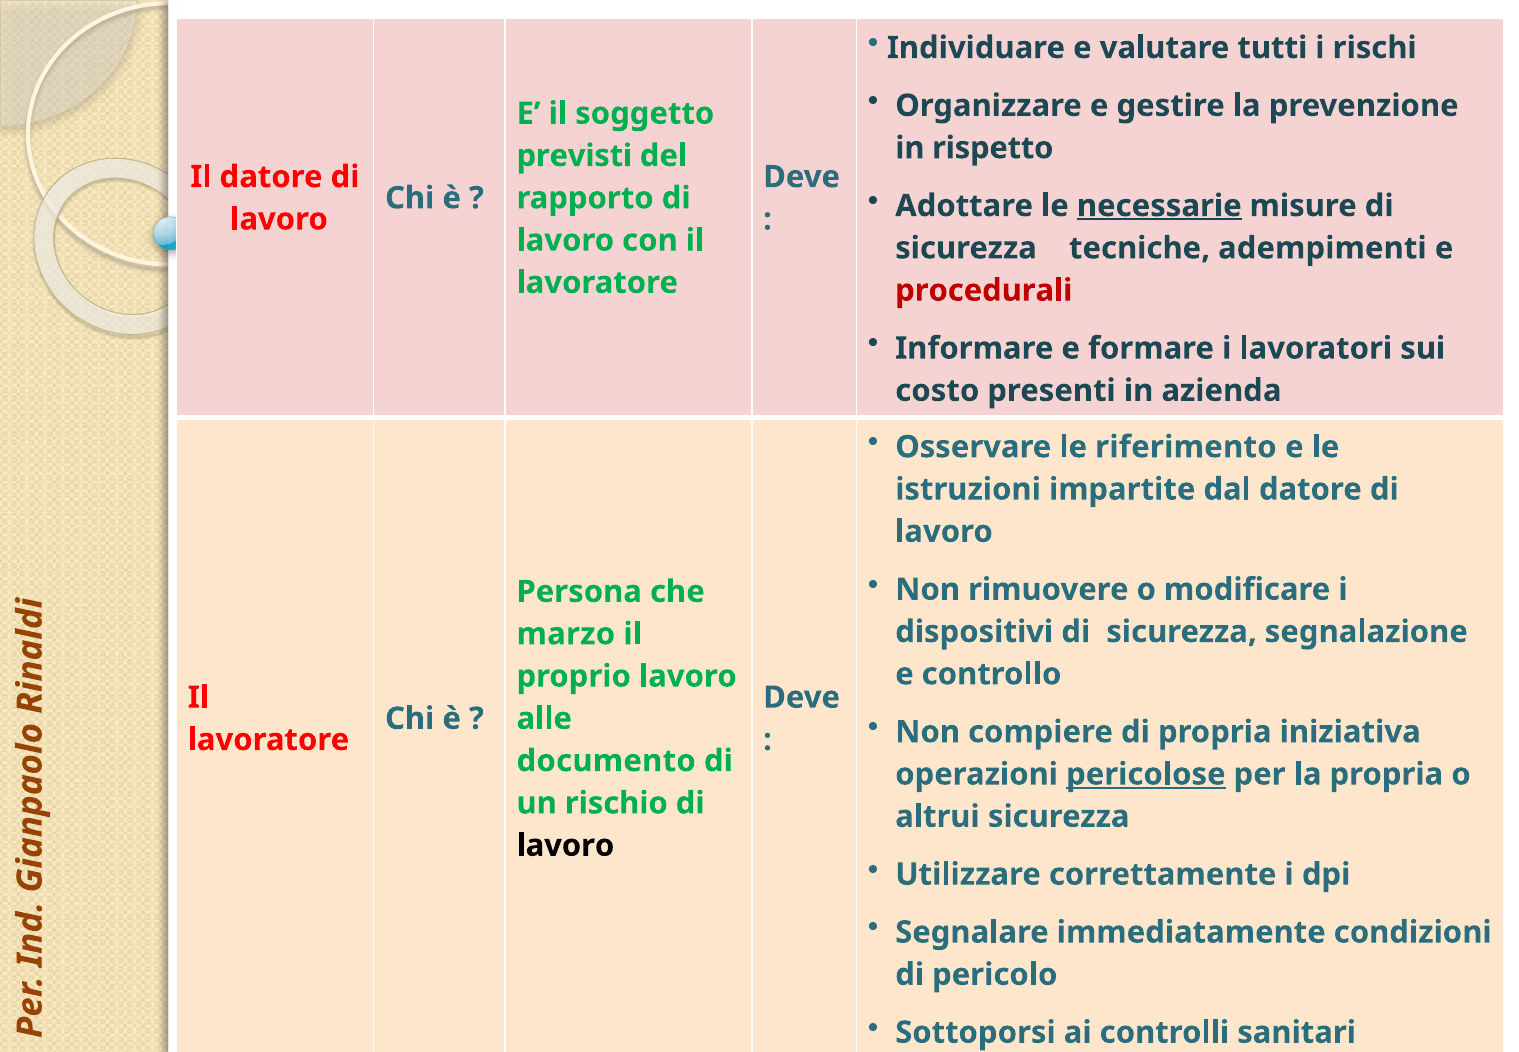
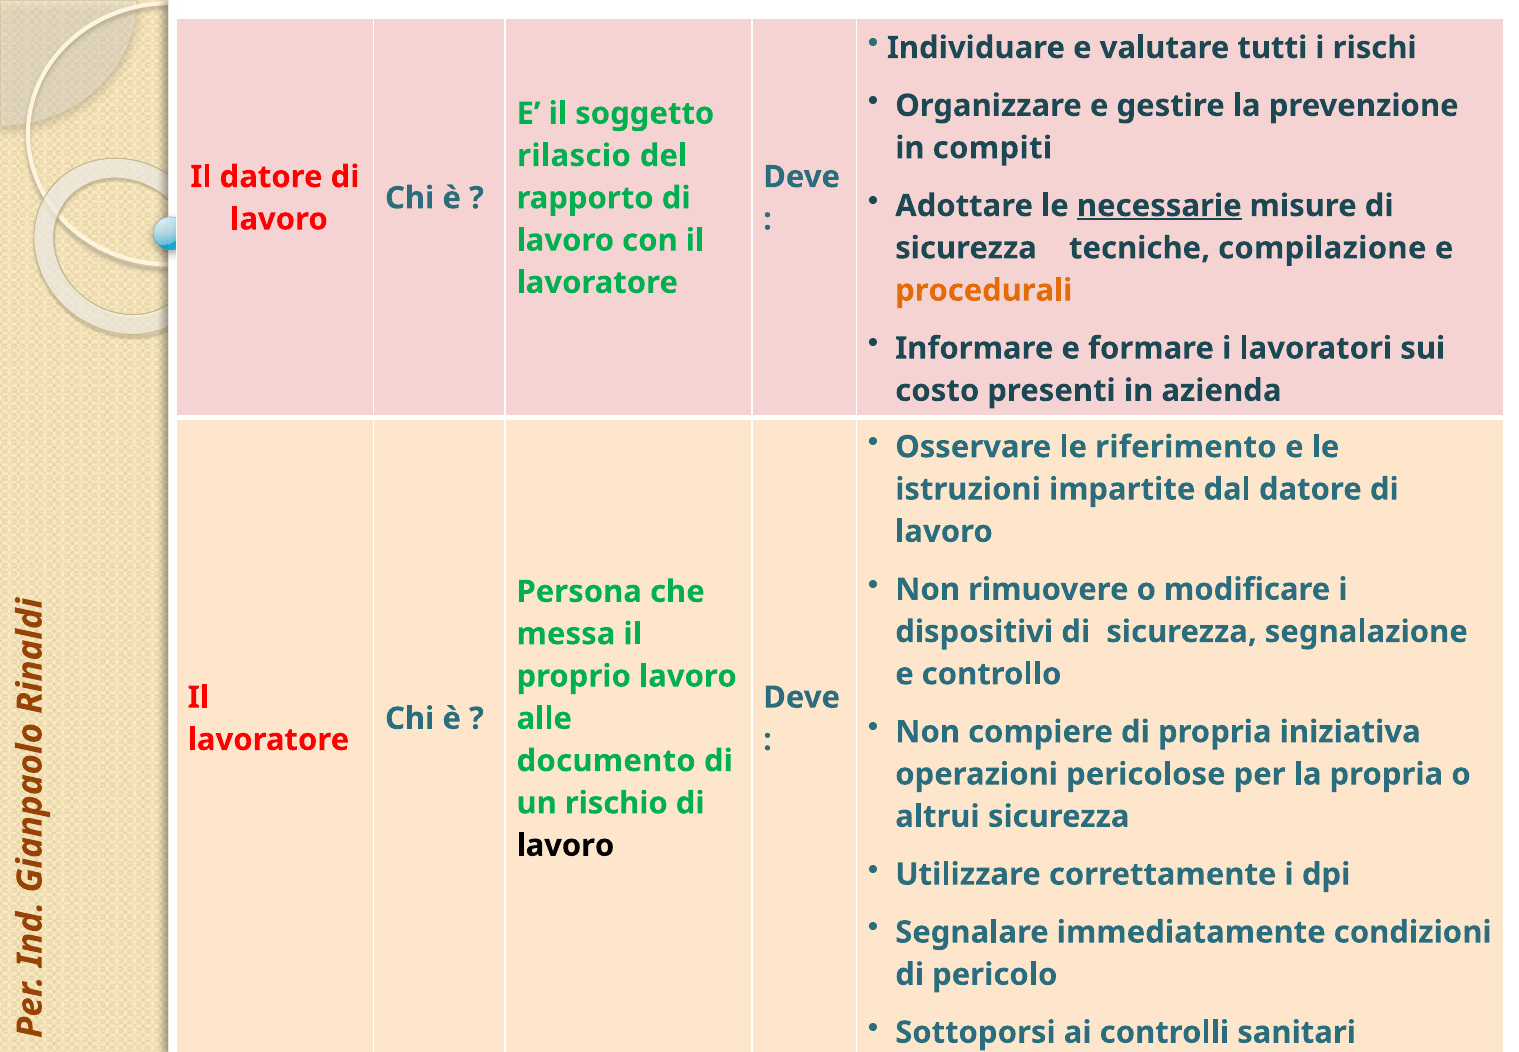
rispetto: rispetto -> compiti
previsti: previsti -> rilascio
adempimenti: adempimenti -> compilazione
procedurali colour: red -> orange
marzo: marzo -> messa
pericolose underline: present -> none
